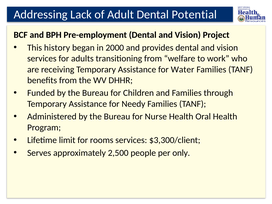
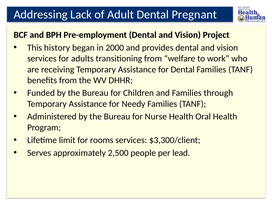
Potential: Potential -> Pregnant
for Water: Water -> Dental
only: only -> lead
